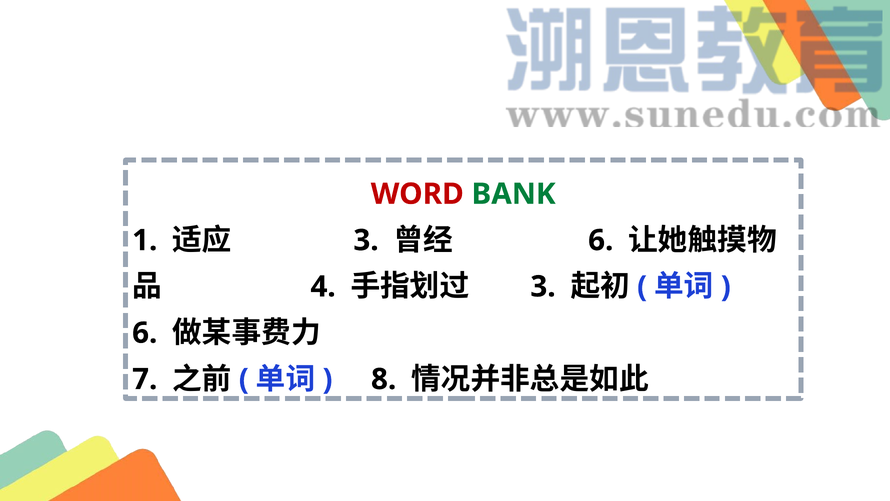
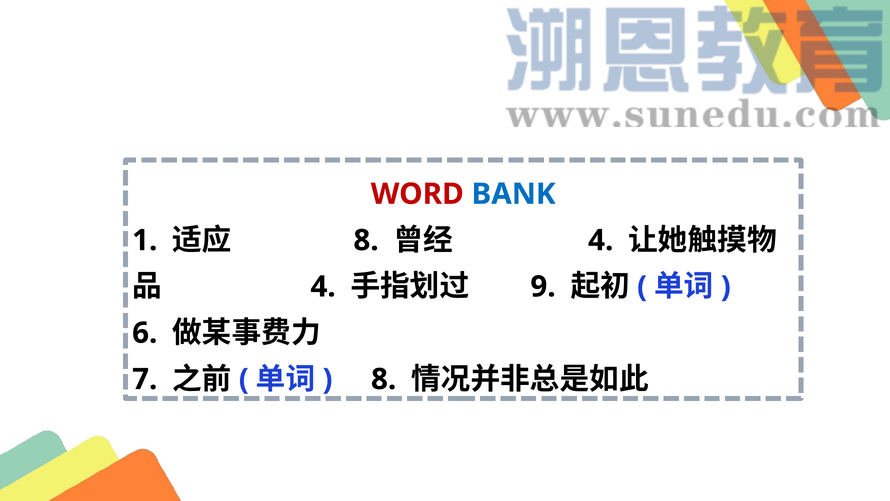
BANK colour: green -> blue
3 at (366, 240): 3 -> 8
6 at (601, 240): 6 -> 4
3 at (543, 286): 3 -> 9
